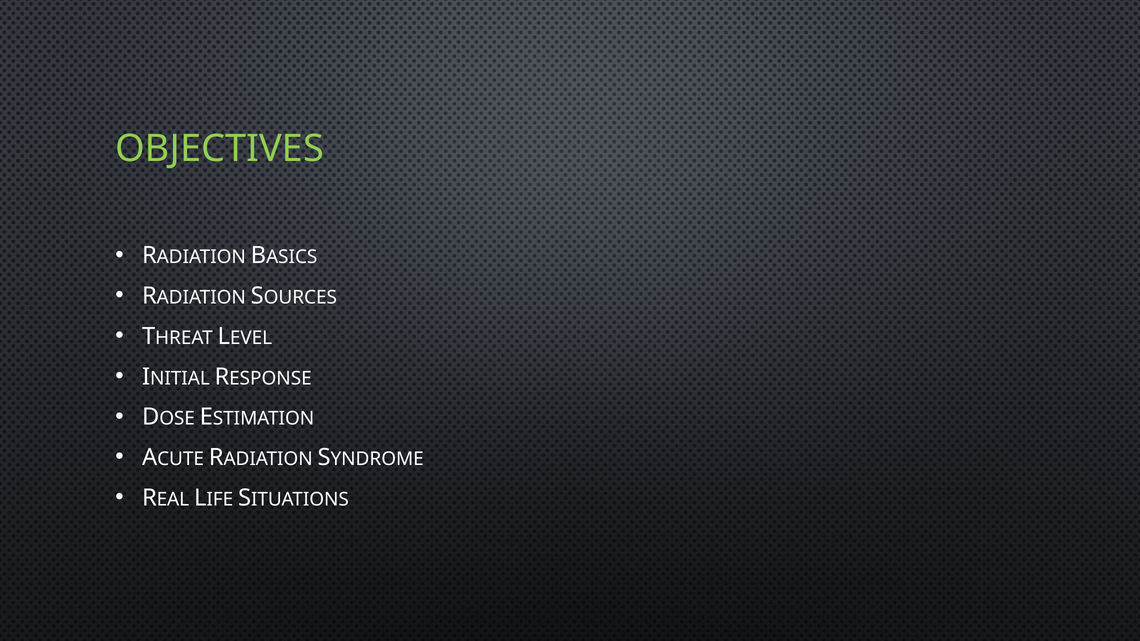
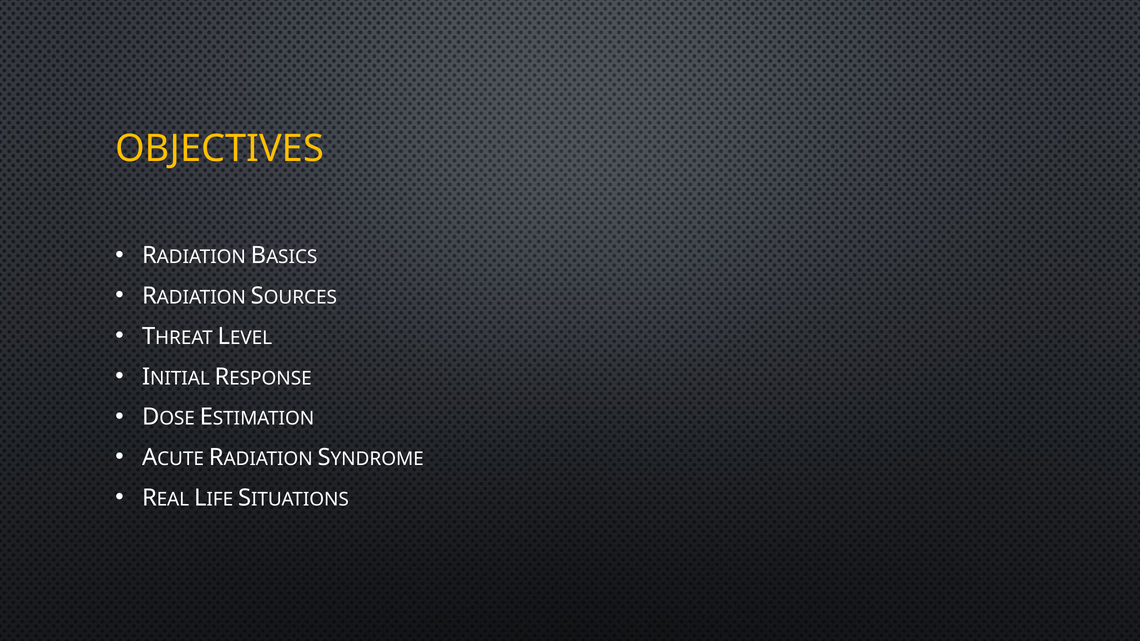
OBJECTIVES colour: light green -> yellow
